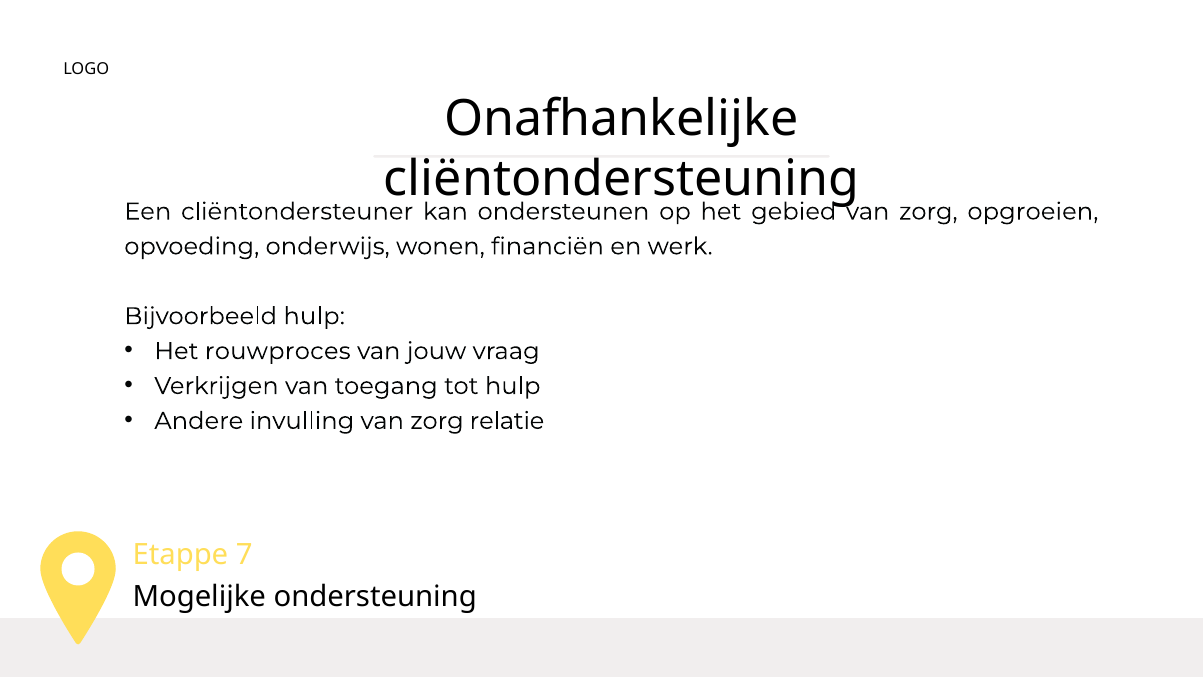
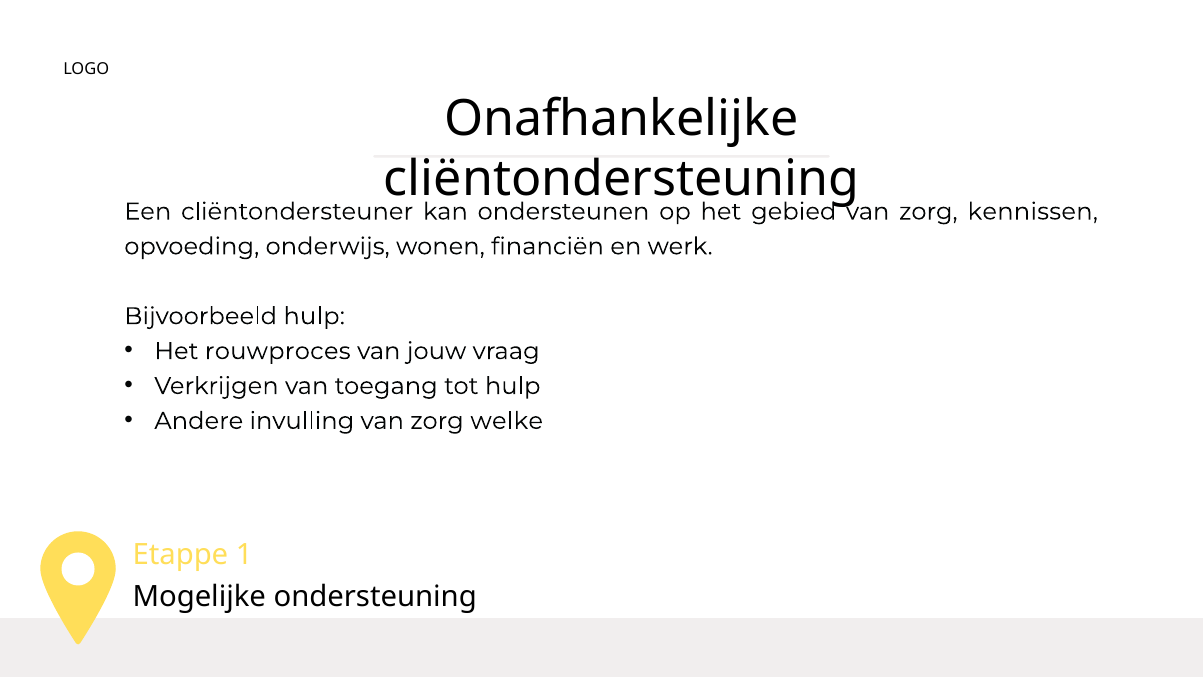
opgroeien: opgroeien -> kennissen
relatie: relatie -> welke
7: 7 -> 1
